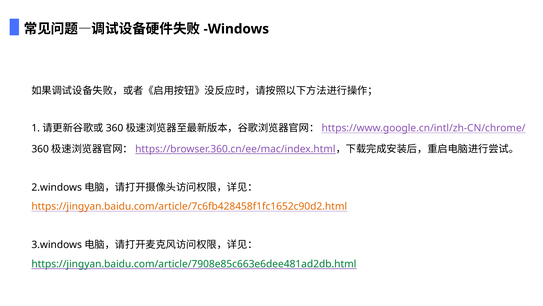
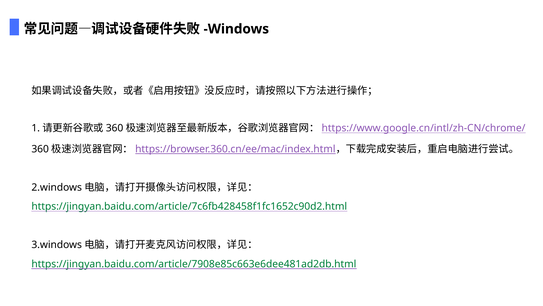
https://jingyan.baidu.com/article/7c6fb428458f1fc1652c90d2.html colour: orange -> green
